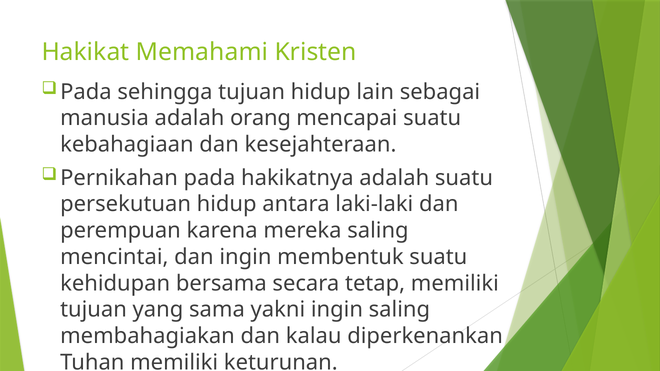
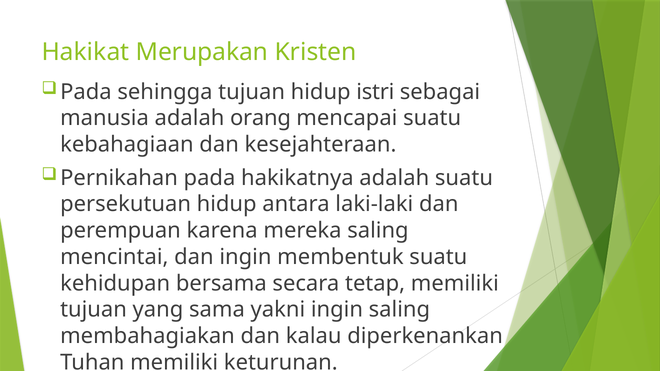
Memahami: Memahami -> Merupakan
lain: lain -> istri
